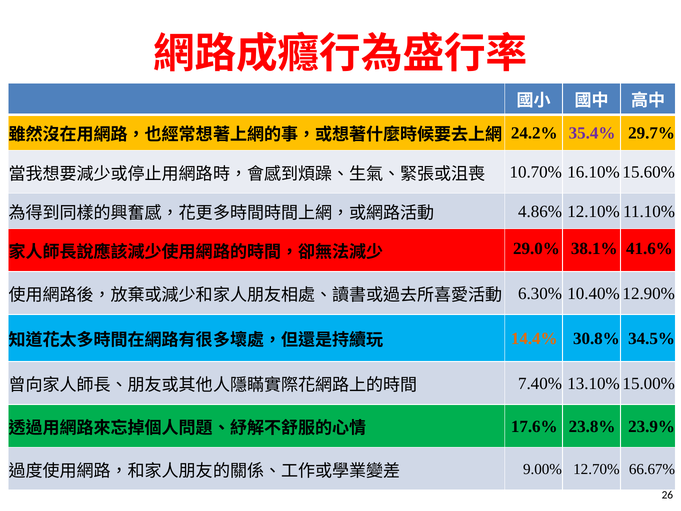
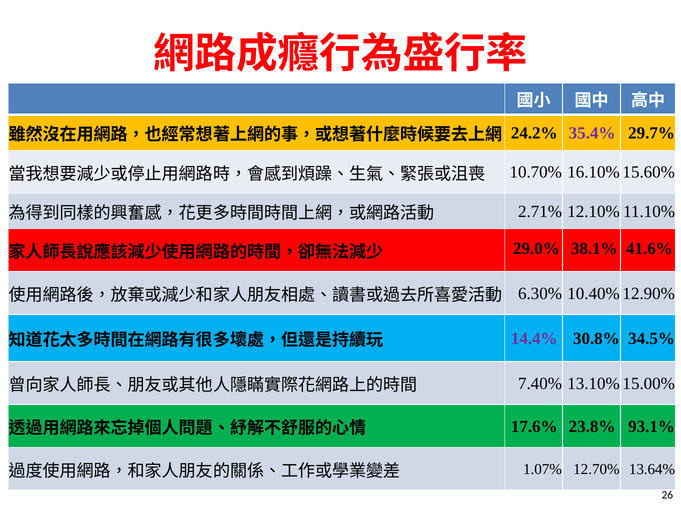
4.86%: 4.86% -> 2.71%
14.4% colour: orange -> purple
23.9%: 23.9% -> 93.1%
9.00%: 9.00% -> 1.07%
66.67%: 66.67% -> 13.64%
